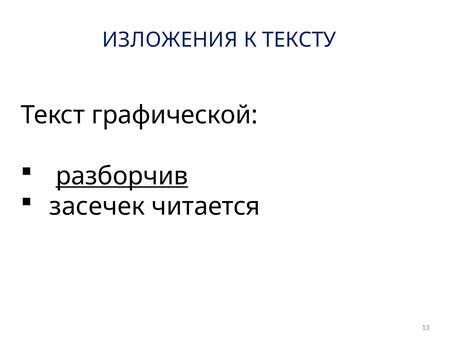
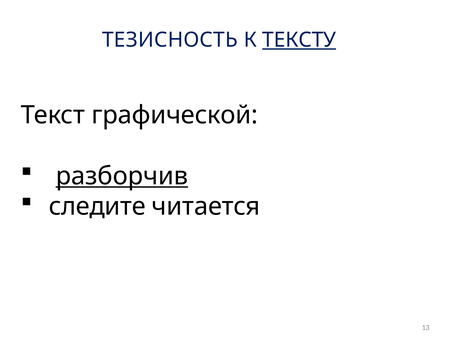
ИЗЛОЖЕНИЯ: ИЗЛОЖЕНИЯ -> ТЕЗИСНОСТЬ
ТЕКСТУ underline: none -> present
засечек: засечек -> следите
